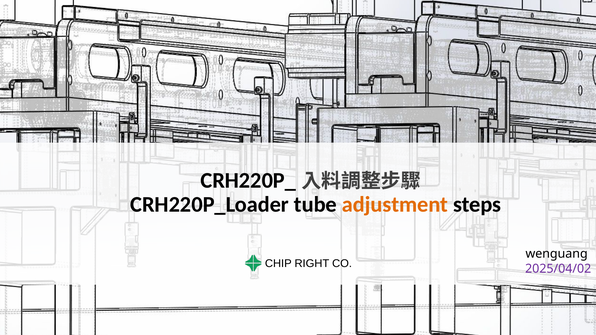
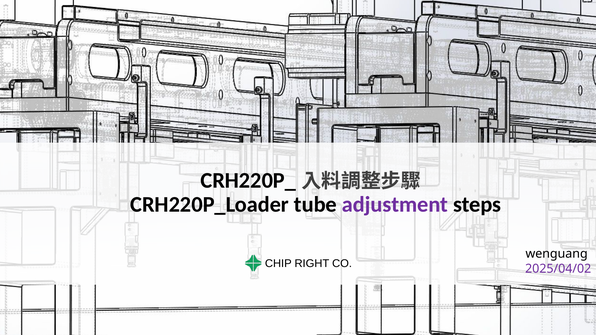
adjustment colour: orange -> purple
